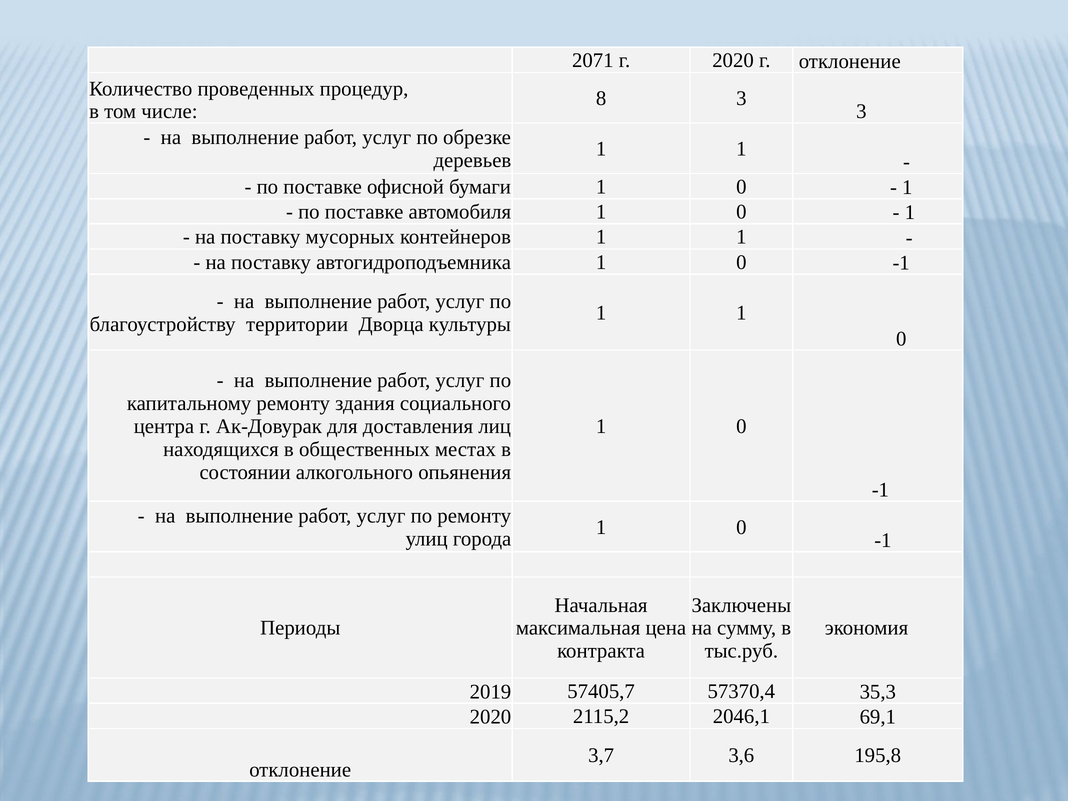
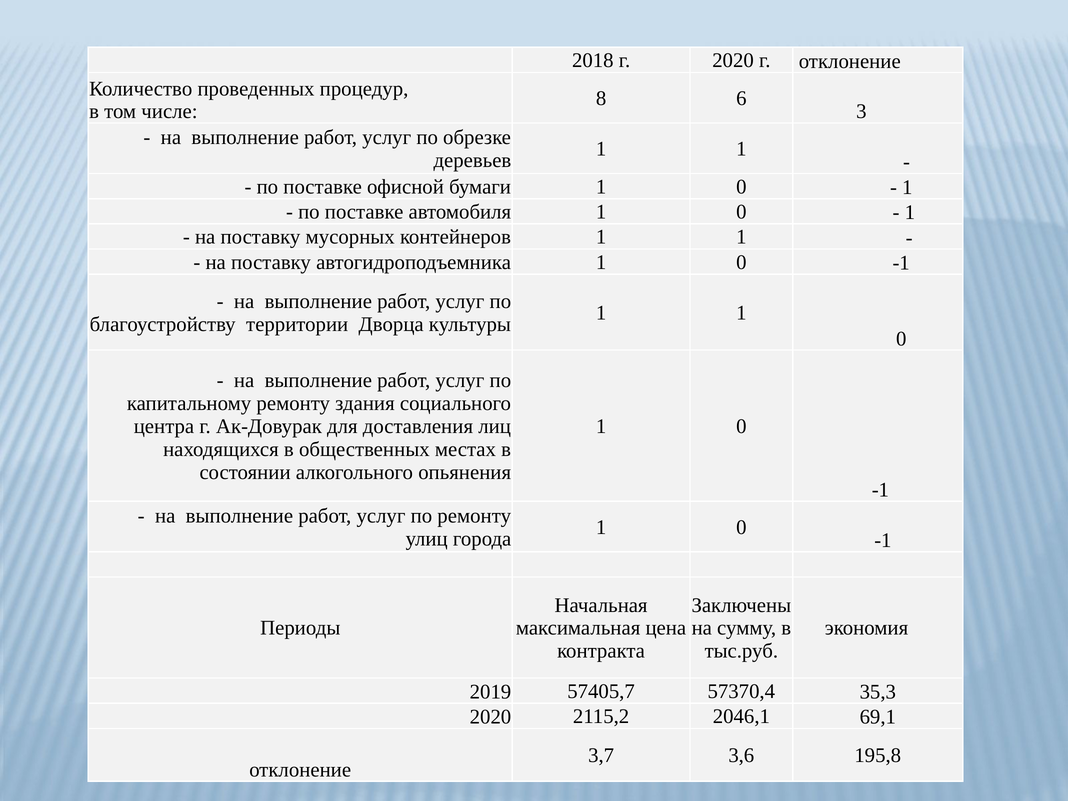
2071: 2071 -> 2018
8 3: 3 -> 6
